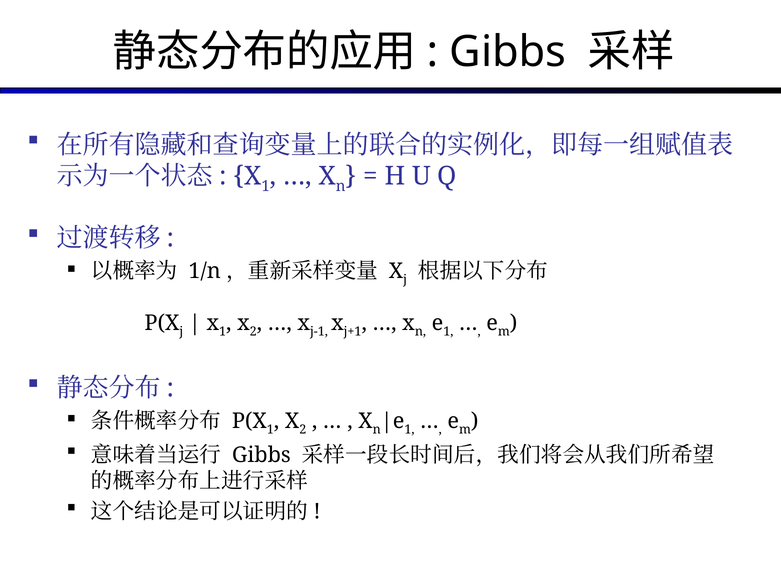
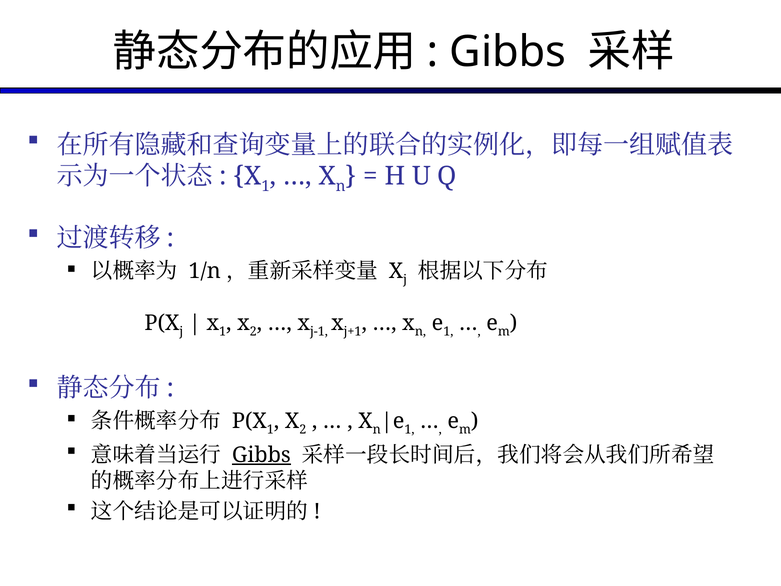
Gibbs at (261, 455) underline: none -> present
